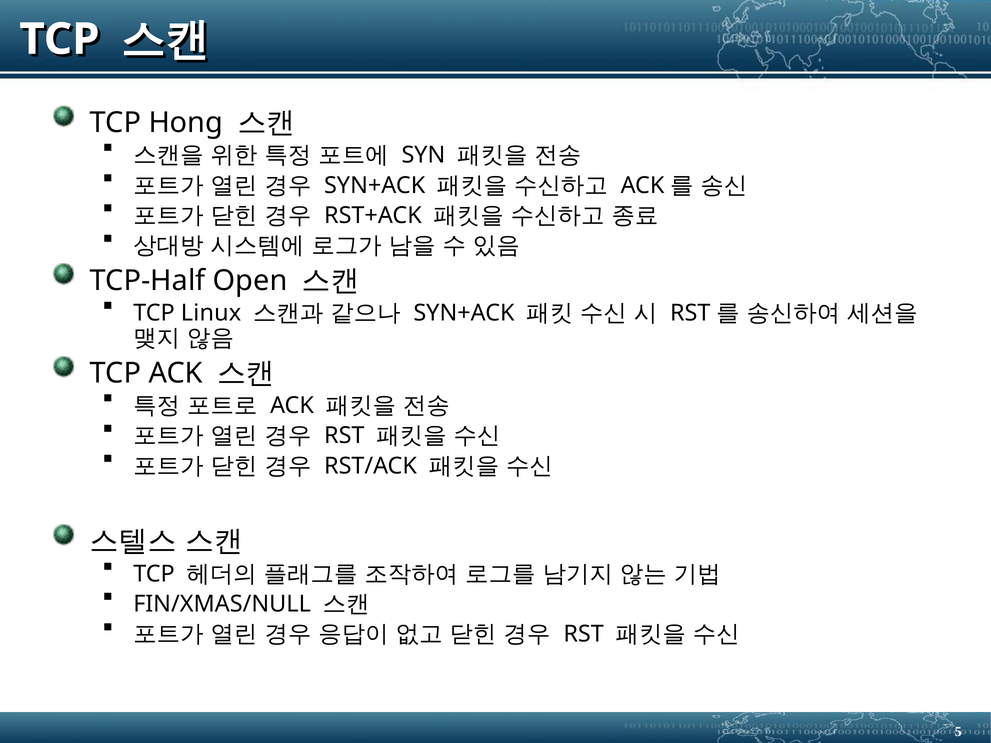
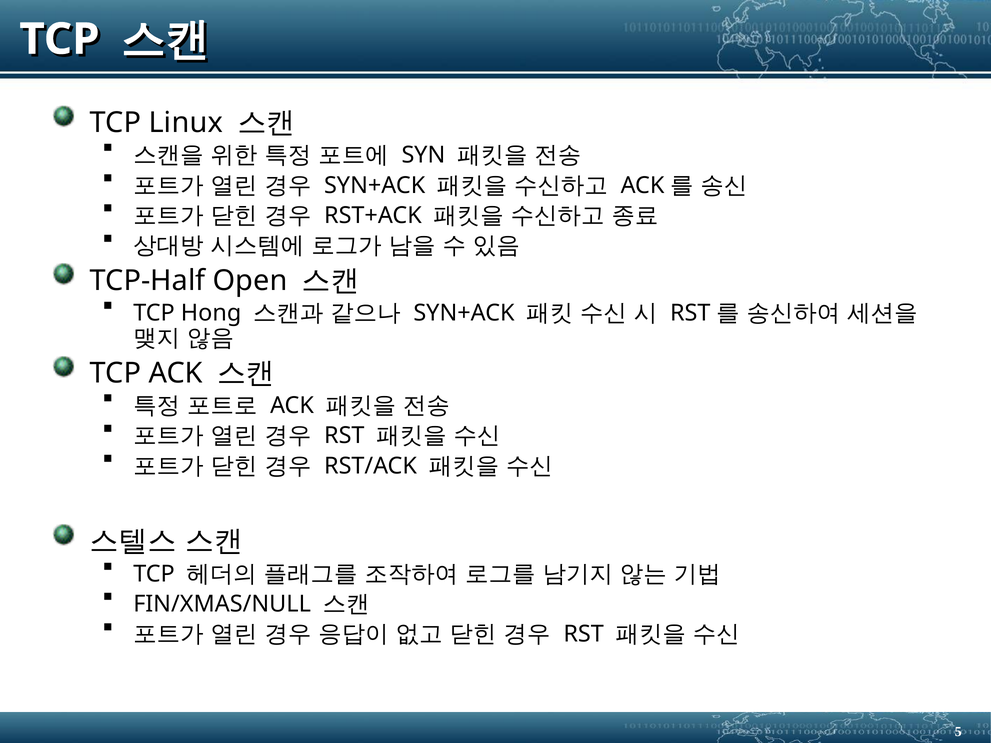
Hong: Hong -> Linux
Linux: Linux -> Hong
